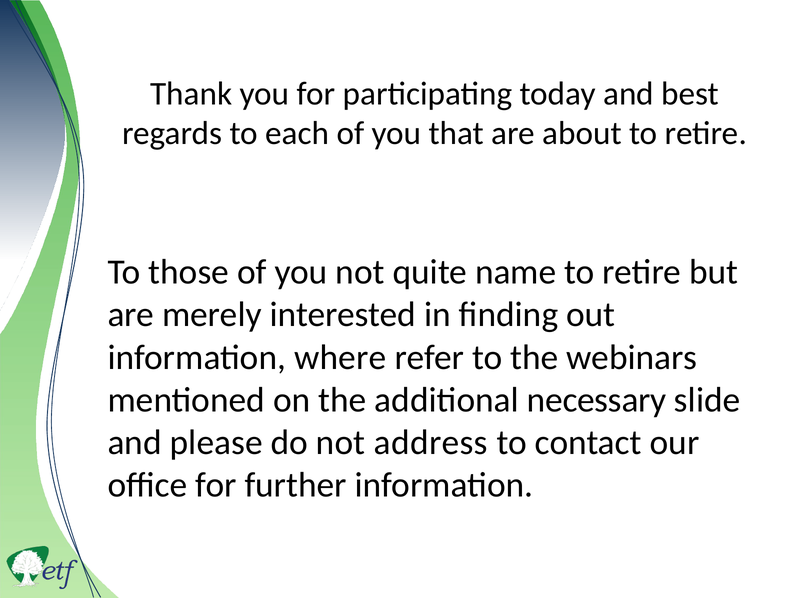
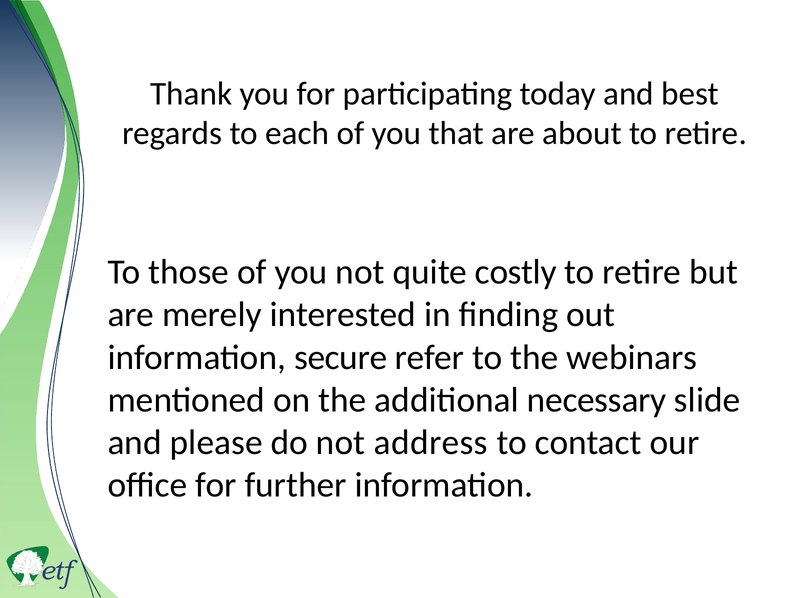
name: name -> costly
where: where -> secure
